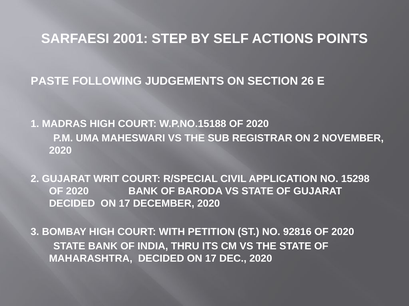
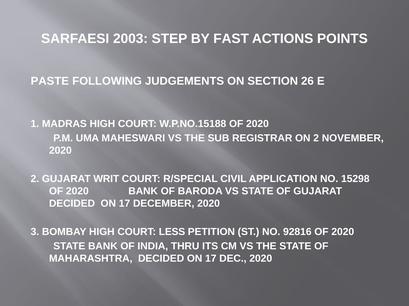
2001: 2001 -> 2003
SELF: SELF -> FAST
WITH: WITH -> LESS
